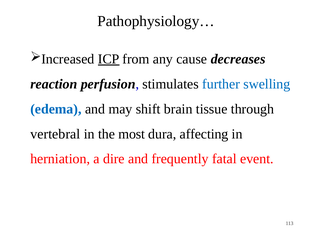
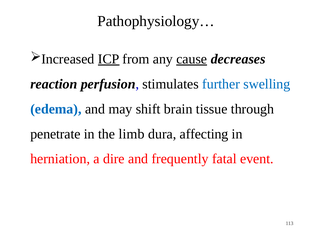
cause underline: none -> present
vertebral: vertebral -> penetrate
most: most -> limb
